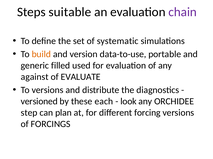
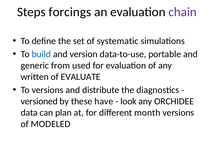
suitable: suitable -> forcings
build colour: orange -> blue
filled: filled -> from
against: against -> written
each: each -> have
step: step -> data
forcing: forcing -> month
FORCINGS: FORCINGS -> MODELED
